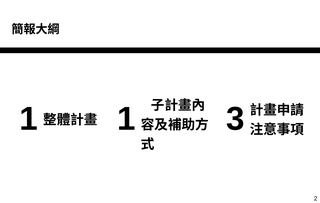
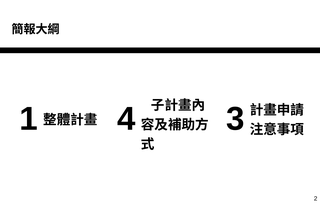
1 at (126, 119): 1 -> 4
